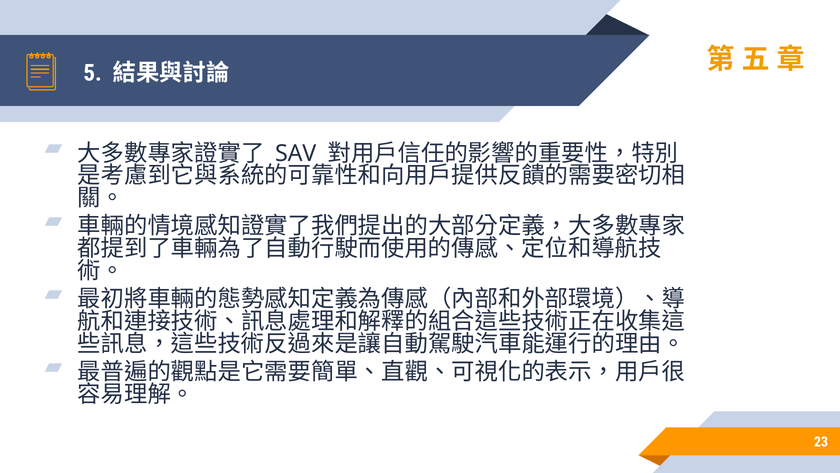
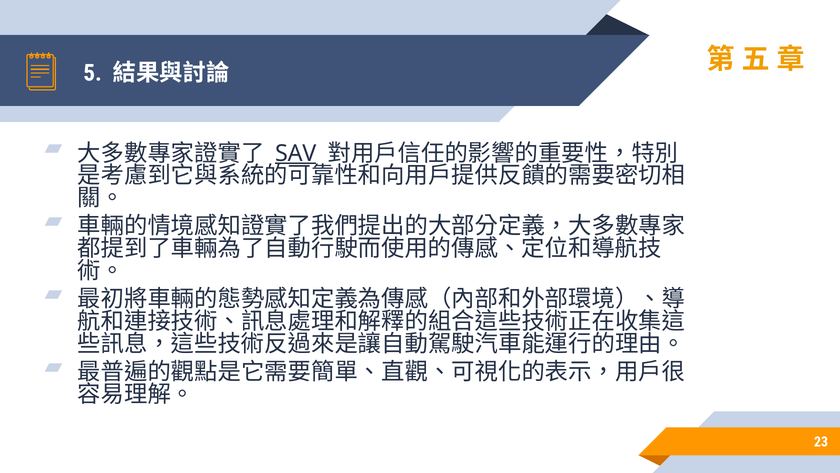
SAV underline: none -> present
